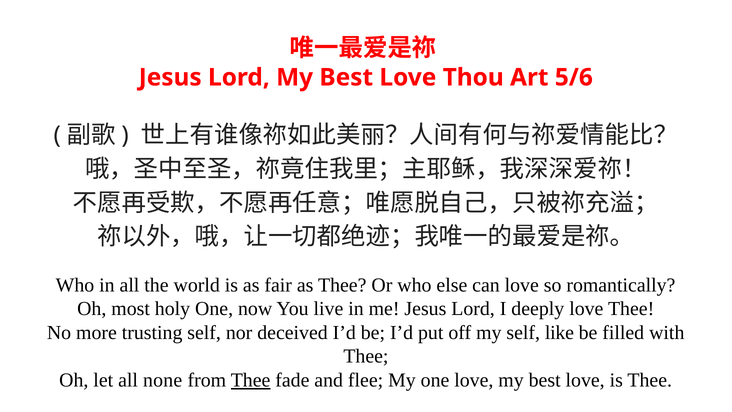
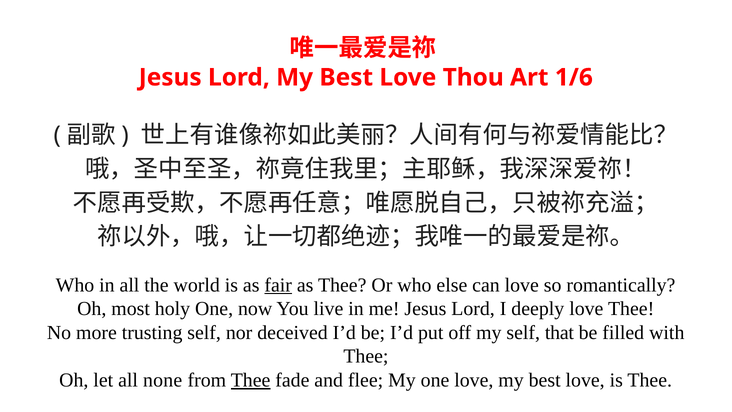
5/6: 5/6 -> 1/6
fair underline: none -> present
like: like -> that
